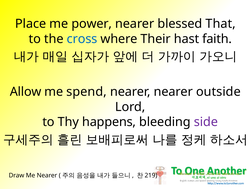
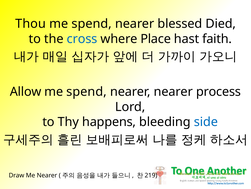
Place: Place -> Thou
power at (92, 24): power -> spend
That: That -> Died
Their: Their -> Place
outside: outside -> process
side colour: purple -> blue
